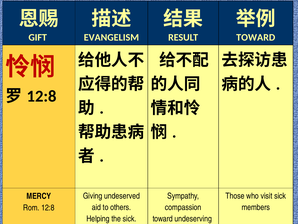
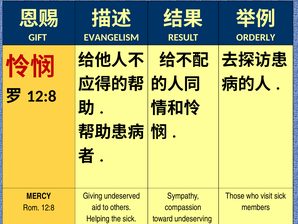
TOWARD at (256, 37): TOWARD -> ORDERLY
